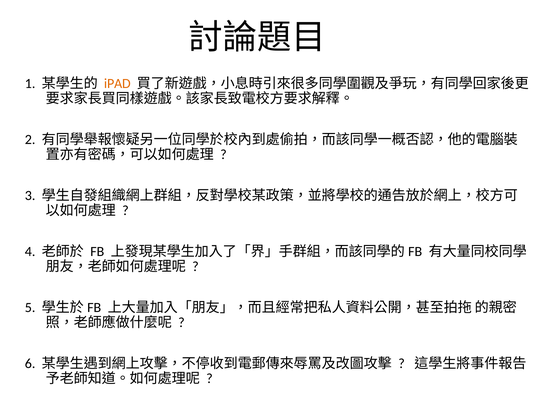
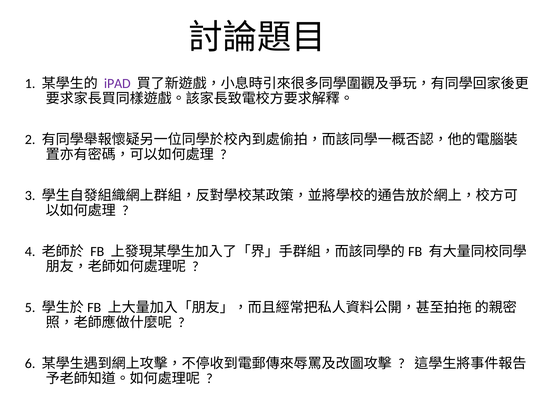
iPAD colour: orange -> purple
